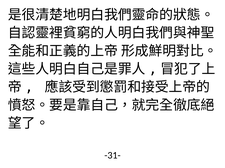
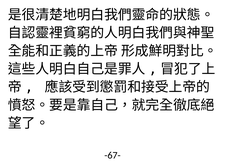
-31-: -31- -> -67-
